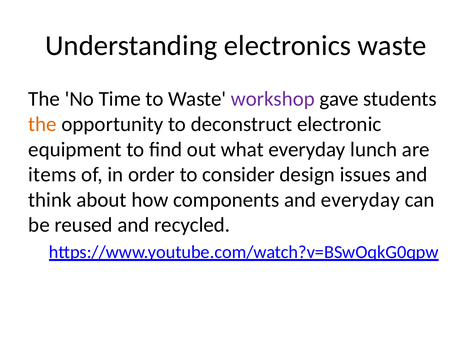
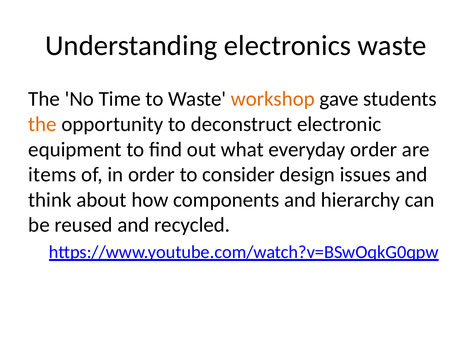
workshop colour: purple -> orange
everyday lunch: lunch -> order
and everyday: everyday -> hierarchy
